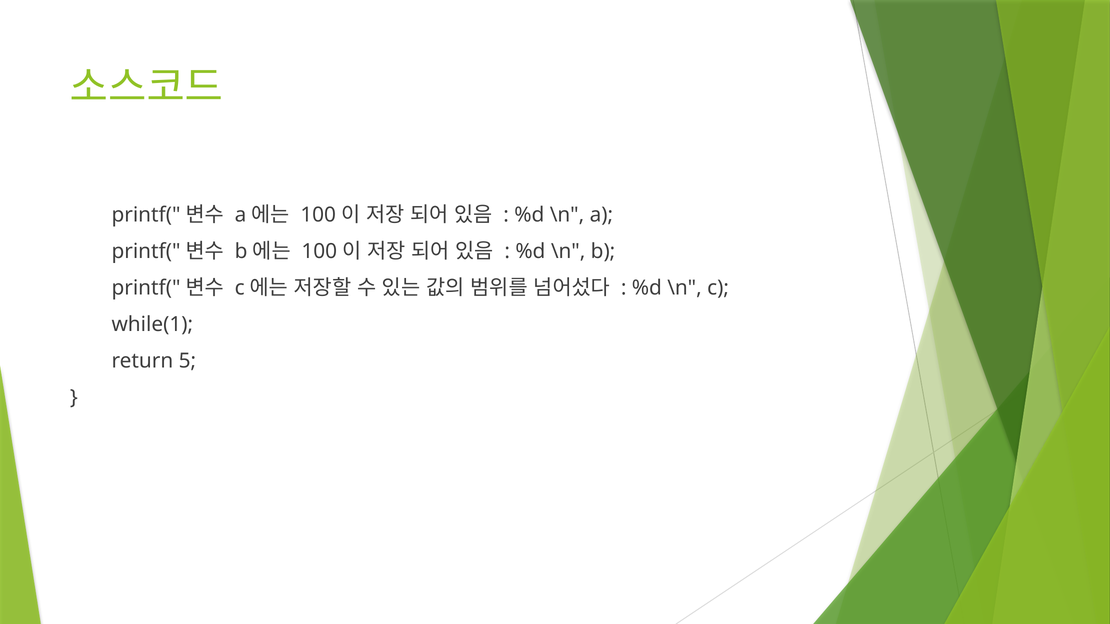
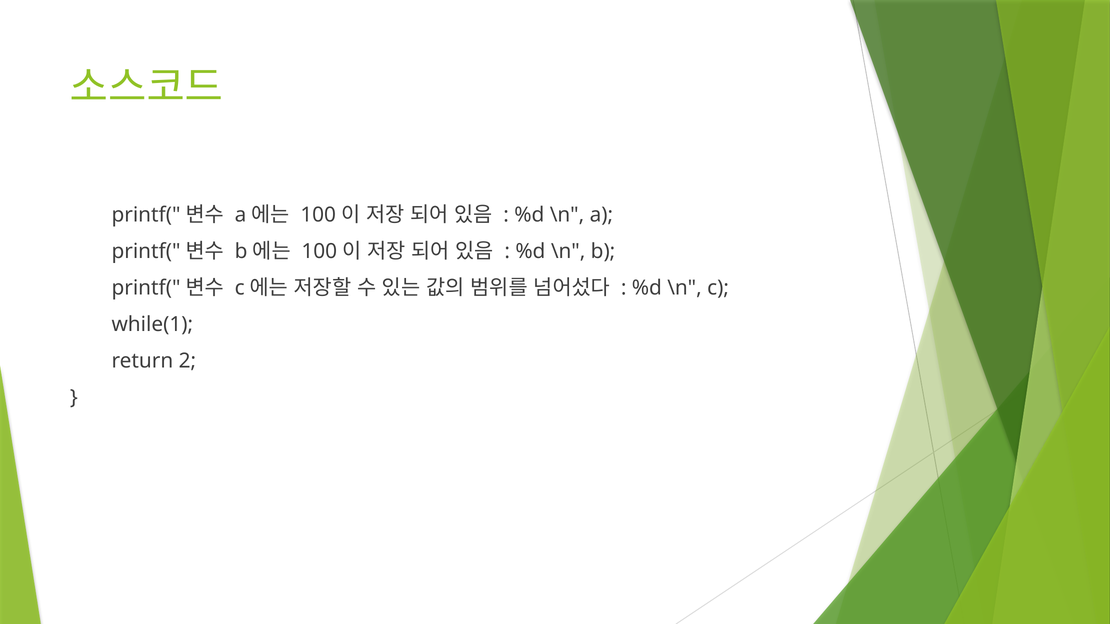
5: 5 -> 2
